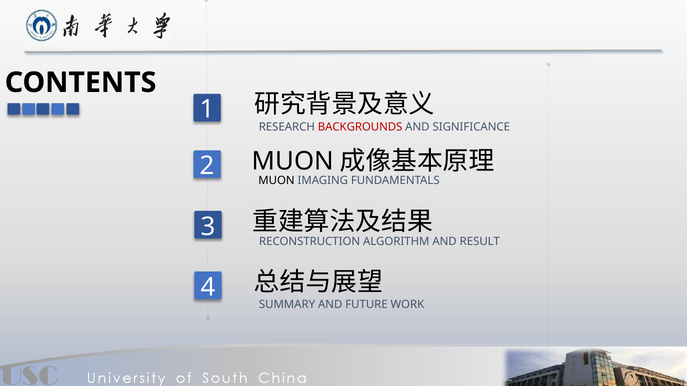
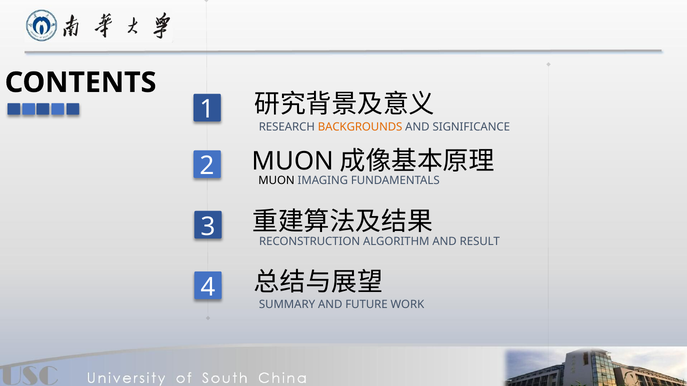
BACKGROUNDS colour: red -> orange
